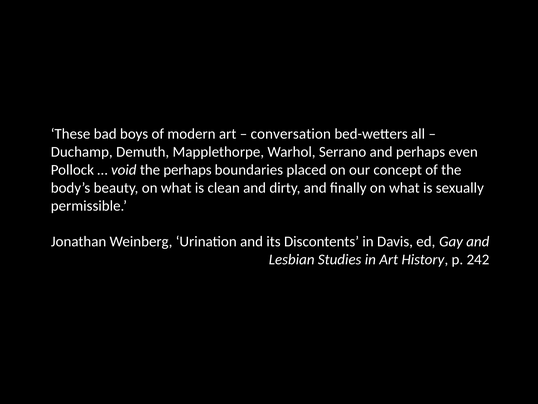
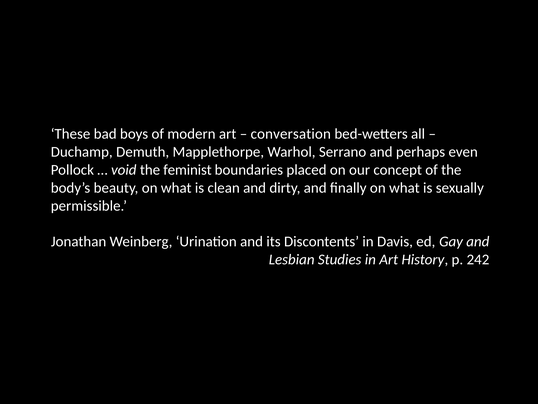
the perhaps: perhaps -> feminist
